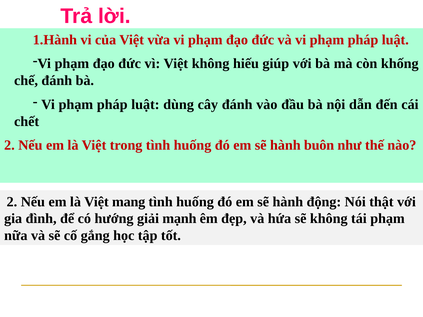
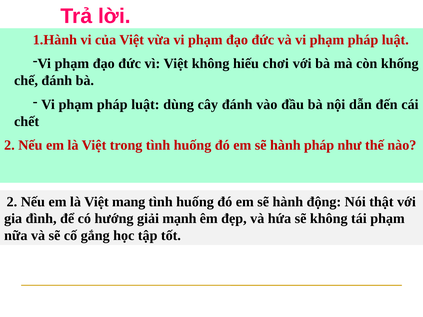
giúp: giúp -> chơi
hành buôn: buôn -> pháp
